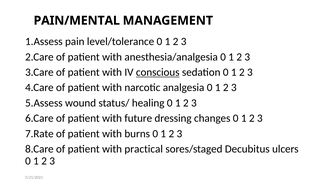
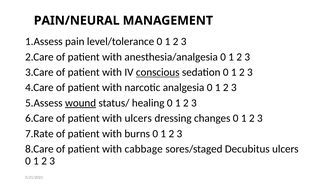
PAIN/MENTAL: PAIN/MENTAL -> PAIN/NEURAL
wound underline: none -> present
with future: future -> ulcers
practical: practical -> cabbage
